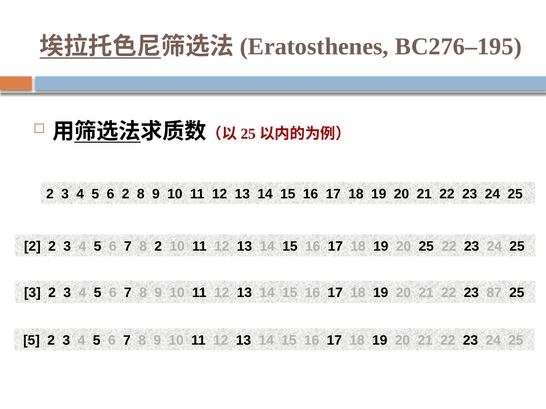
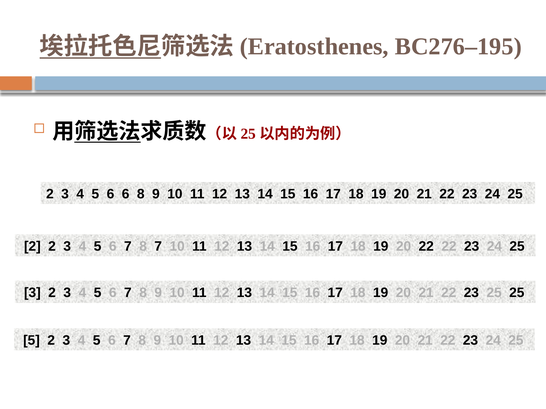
6 2: 2 -> 6
8 2: 2 -> 7
20 25: 25 -> 22
23 87: 87 -> 25
